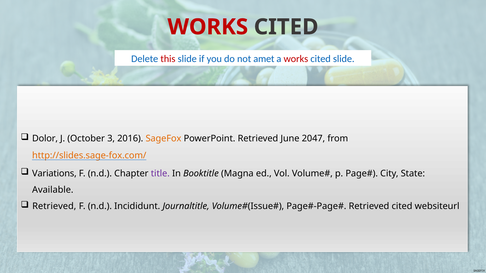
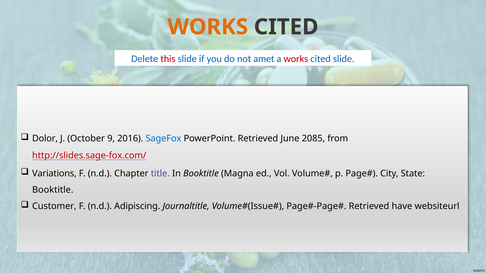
WORKS at (208, 27) colour: red -> orange
3: 3 -> 9
SageFox colour: orange -> blue
2047: 2047 -> 2085
http://slides.sage-fox.com/ colour: orange -> red
Available at (53, 190): Available -> Booktitle
Retrieved at (54, 207): Retrieved -> Customer
Incididunt: Incididunt -> Adipiscing
Retrieved cited: cited -> have
